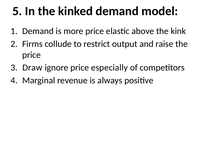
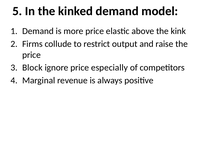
Draw: Draw -> Block
